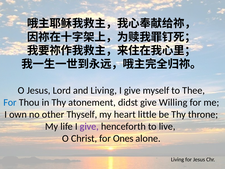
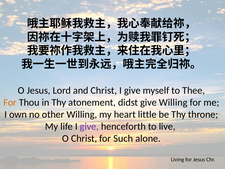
and Living: Living -> Christ
For at (10, 102) colour: blue -> orange
other Thyself: Thyself -> Willing
Ones: Ones -> Such
